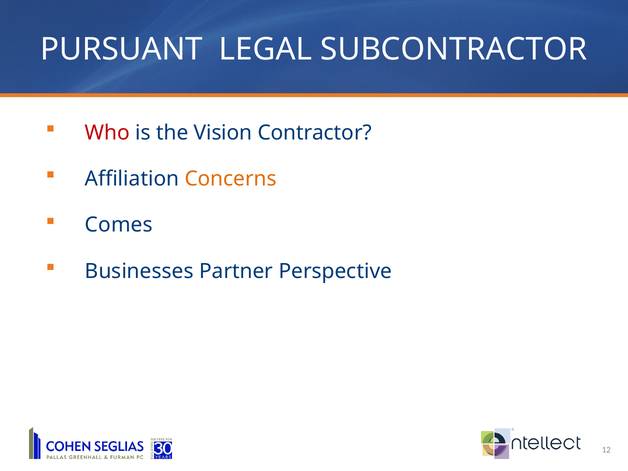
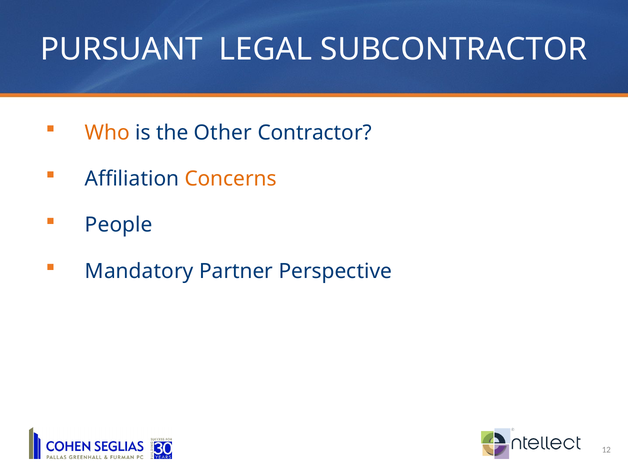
Who colour: red -> orange
Vision: Vision -> Other
Comes: Comes -> People
Businesses: Businesses -> Mandatory
